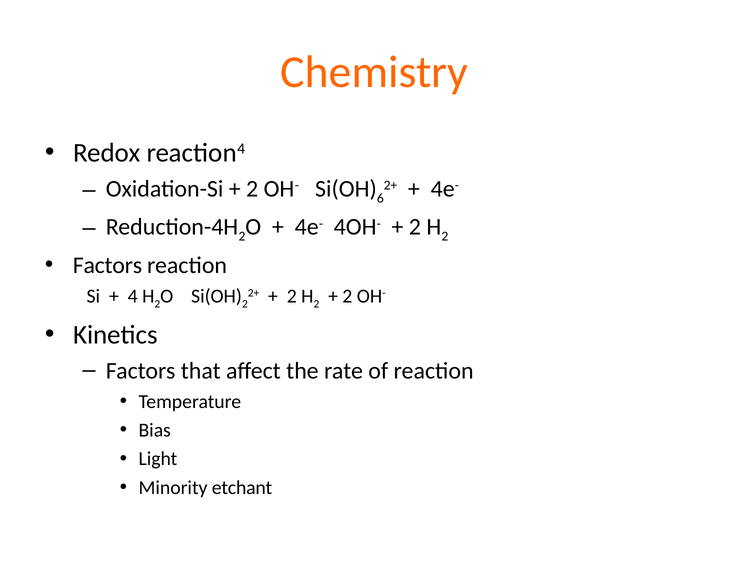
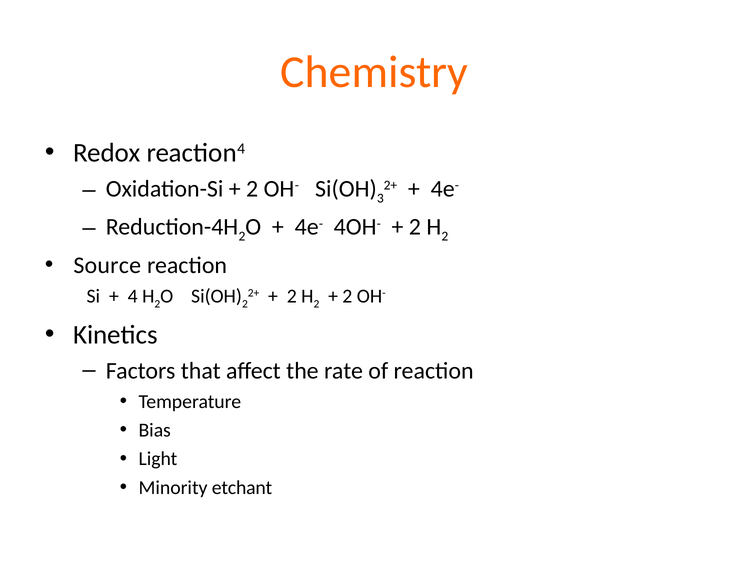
6: 6 -> 3
Factors at (107, 266): Factors -> Source
